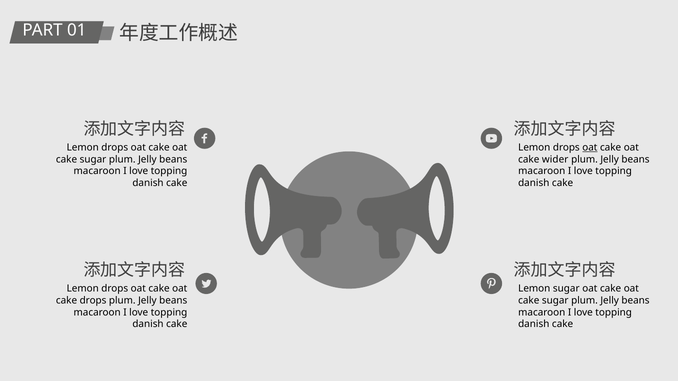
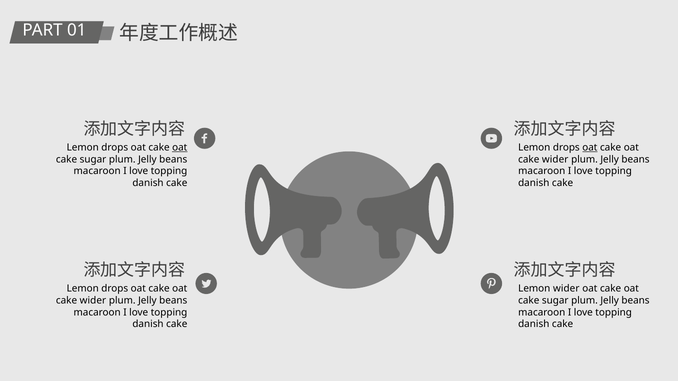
oat at (180, 148) underline: none -> present
Lemon sugar: sugar -> wider
drops at (93, 301): drops -> wider
